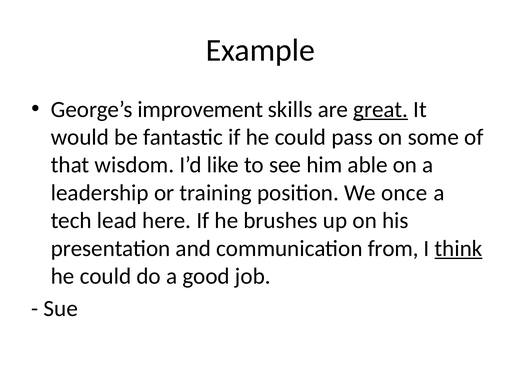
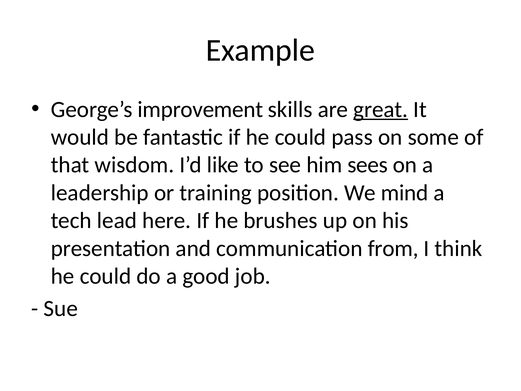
able: able -> sees
once: once -> mind
think underline: present -> none
